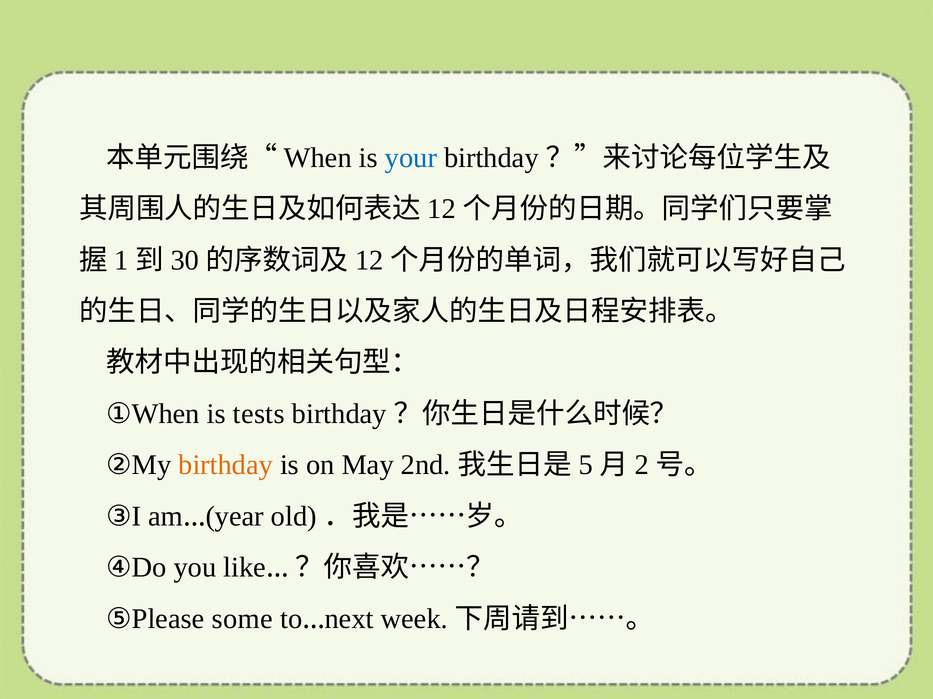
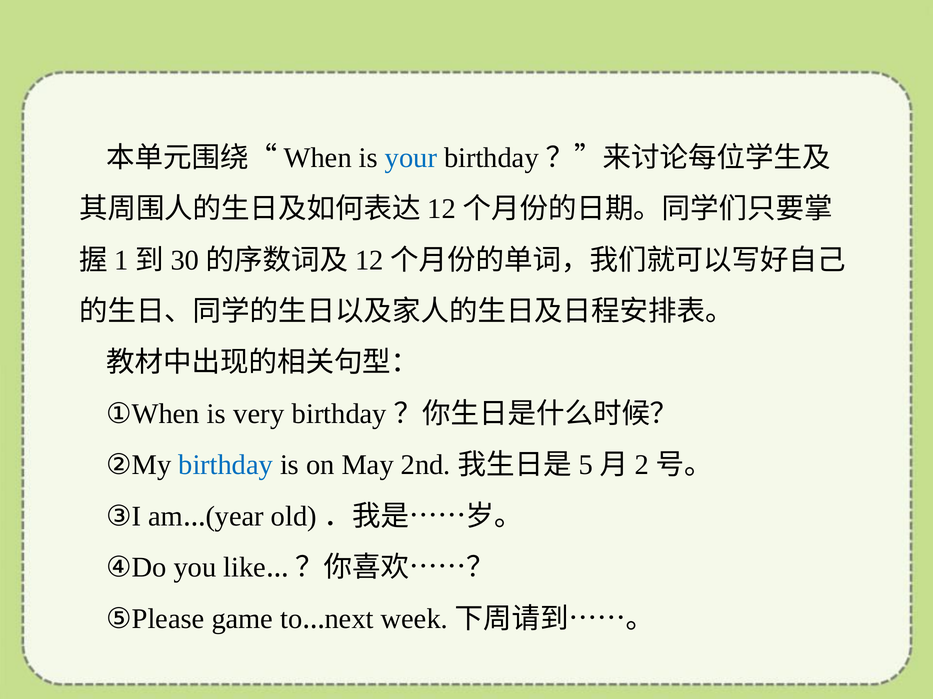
tests: tests -> very
birthday colour: orange -> blue
some: some -> game
